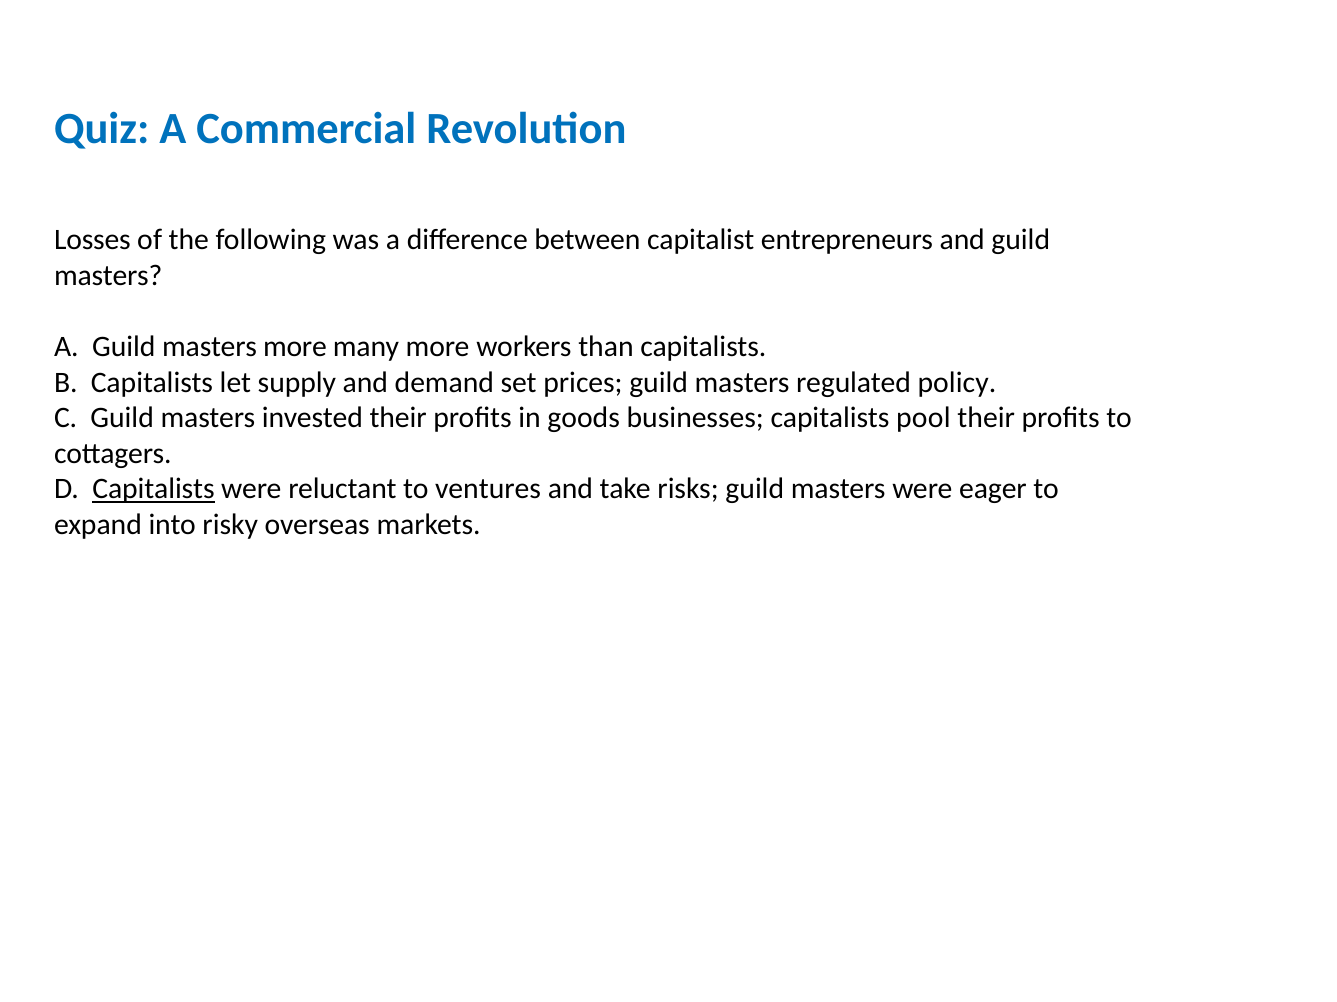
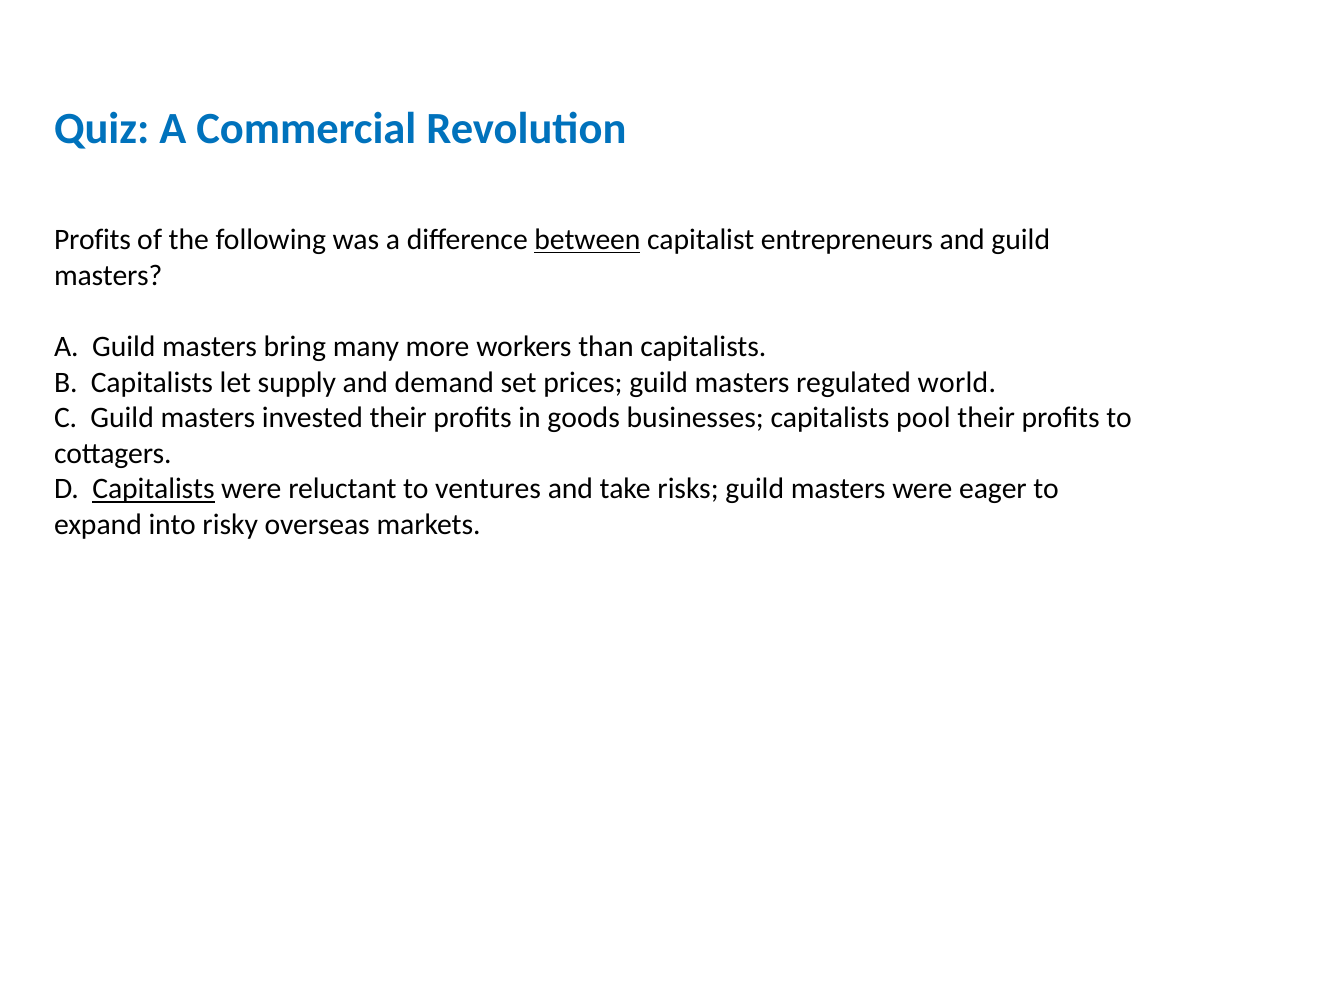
Losses at (92, 240): Losses -> Profits
between underline: none -> present
masters more: more -> bring
policy: policy -> world
